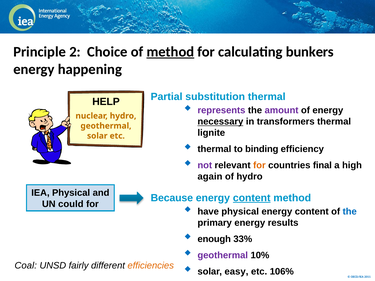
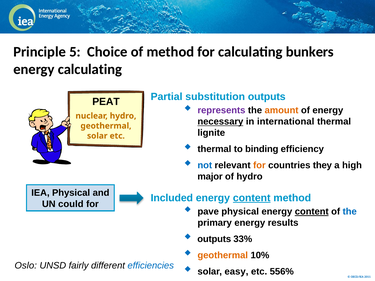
2: 2 -> 5
method at (170, 52) underline: present -> none
energy happening: happening -> calculating
substitution thermal: thermal -> outputs
HELP: HELP -> PEAT
amount colour: purple -> orange
transformers: transformers -> international
not colour: purple -> blue
final: final -> they
again: again -> major
Because: Because -> Included
have: have -> pave
content at (312, 212) underline: none -> present
enough at (214, 239): enough -> outputs
geothermal at (223, 256) colour: purple -> orange
Coal: Coal -> Oslo
efficiencies colour: orange -> blue
106%: 106% -> 556%
